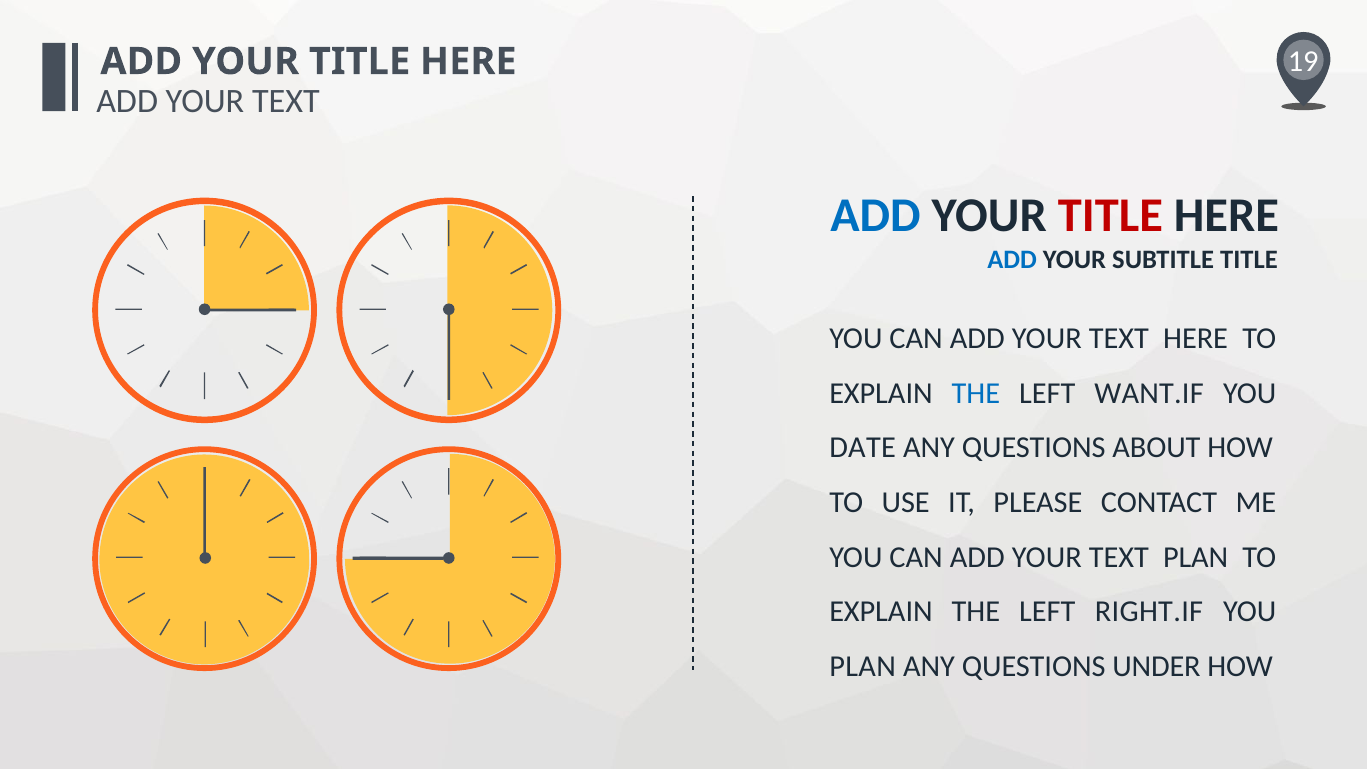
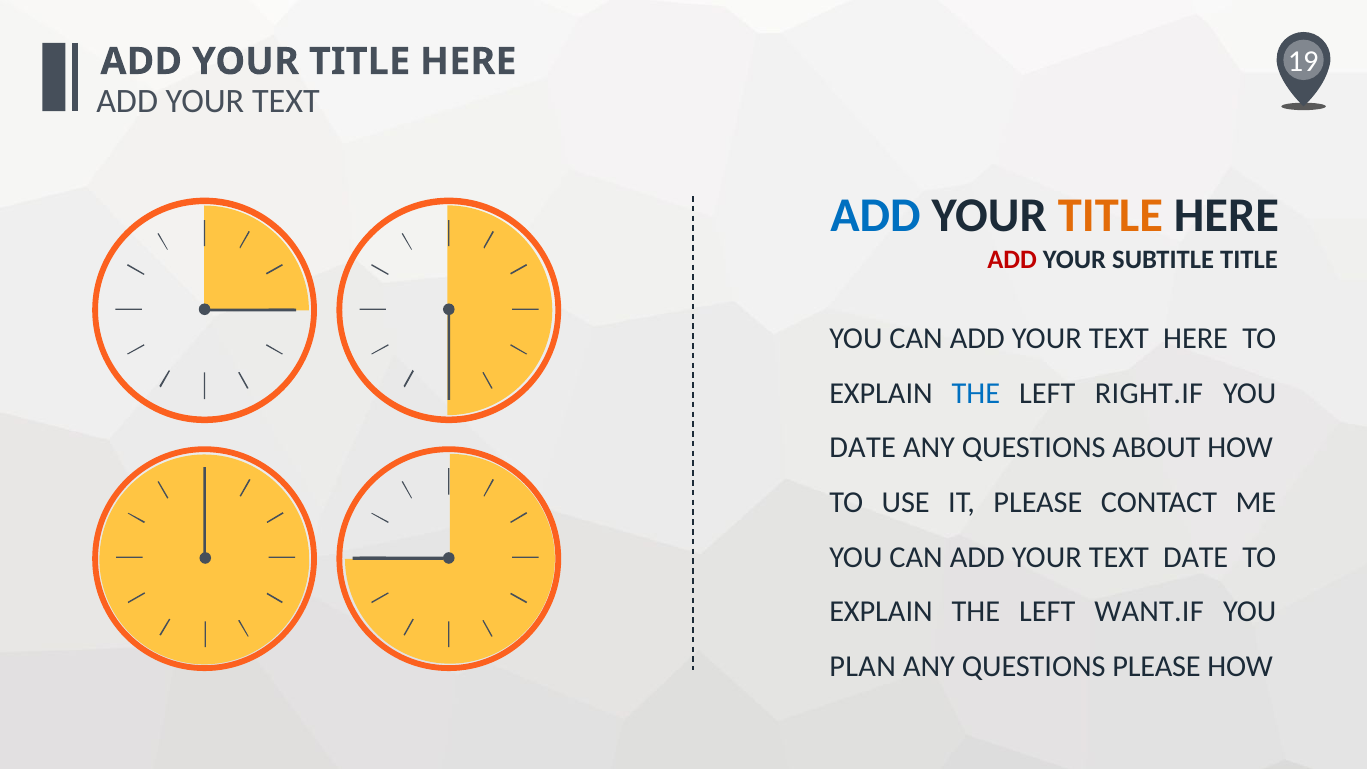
TITLE at (1110, 215) colour: red -> orange
ADD at (1012, 260) colour: blue -> red
WANT.IF: WANT.IF -> RIGHT.IF
TEXT PLAN: PLAN -> DATE
RIGHT.IF: RIGHT.IF -> WANT.IF
QUESTIONS UNDER: UNDER -> PLEASE
